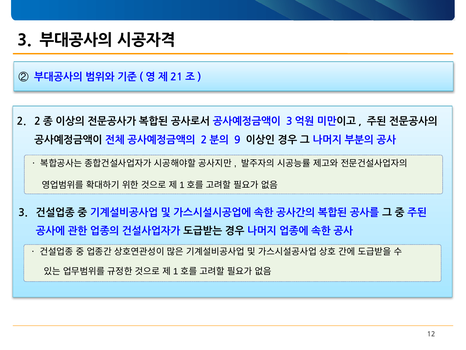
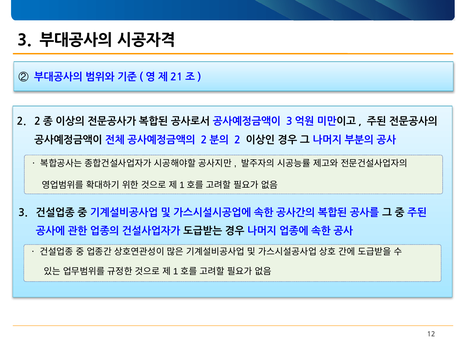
9 at (237, 140): 9 -> 2
